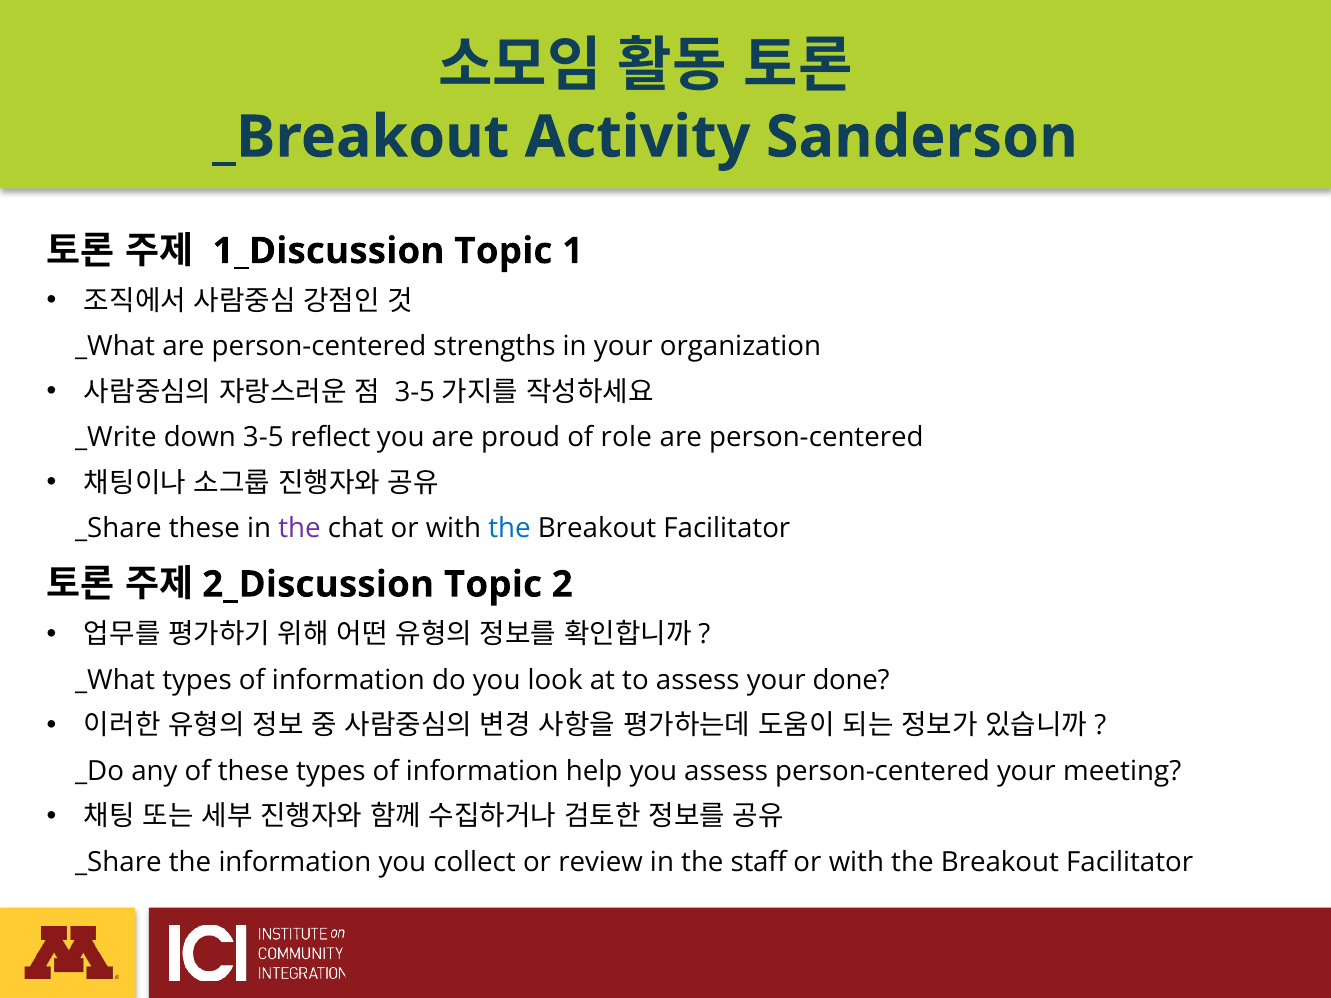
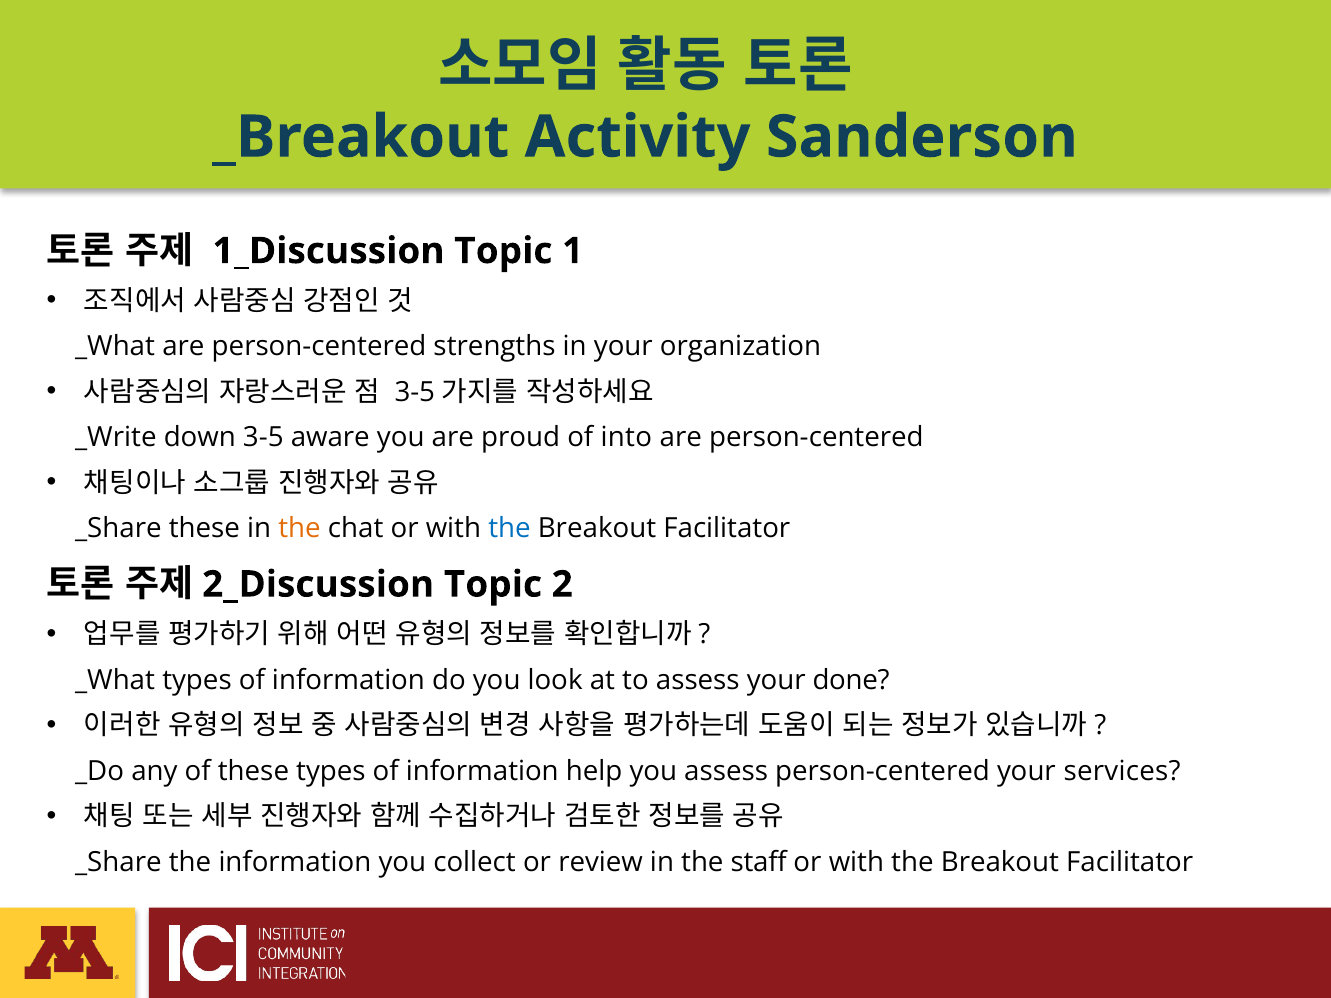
reflect: reflect -> aware
role: role -> into
the at (300, 529) colour: purple -> orange
meeting: meeting -> services
